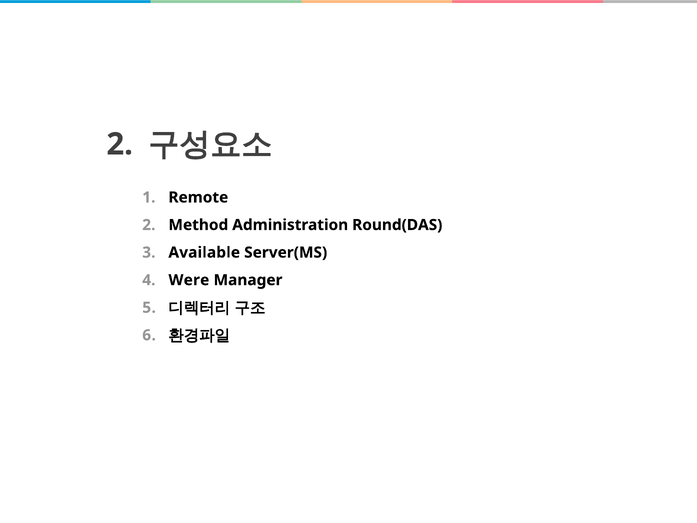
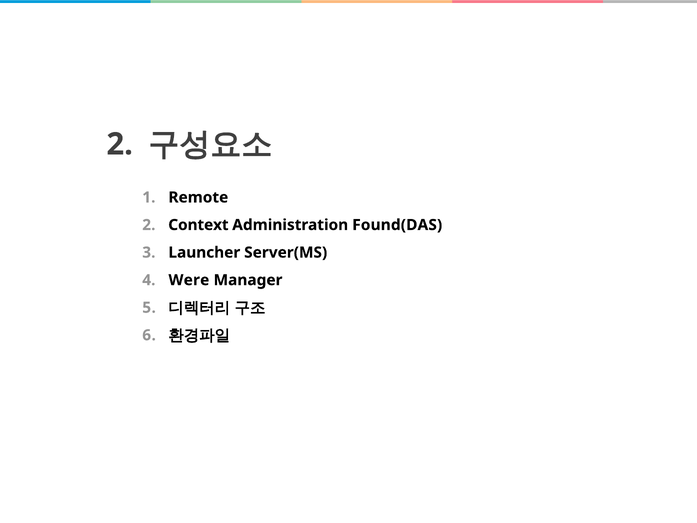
Method: Method -> Context
Round(DAS: Round(DAS -> Found(DAS
Available: Available -> Launcher
